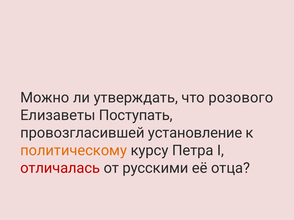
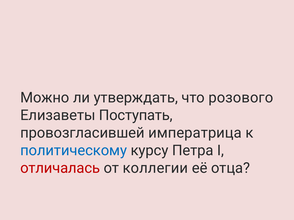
установление: установление -> императрица
политическому colour: orange -> blue
русскими: русскими -> коллегии
